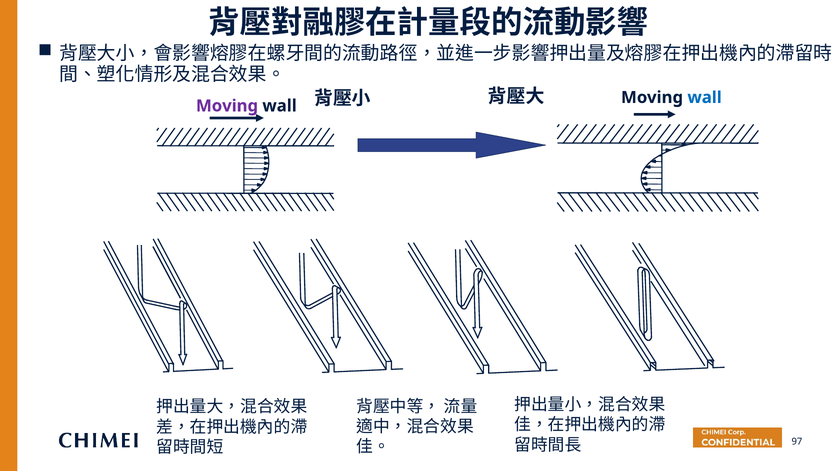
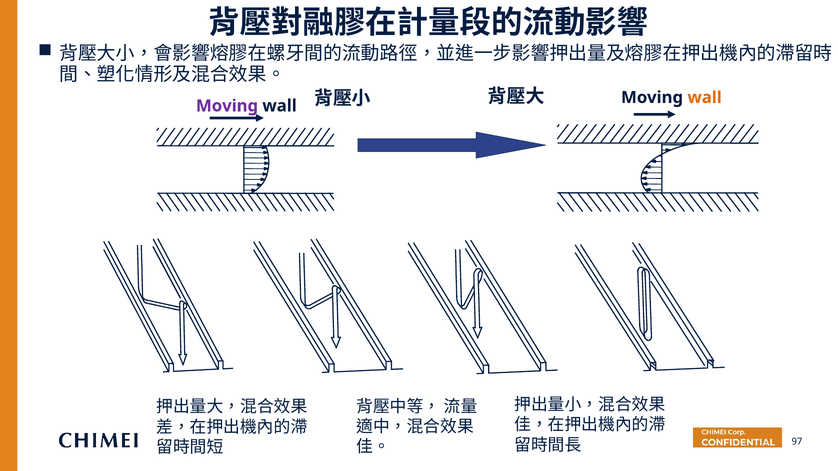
wall at (705, 98) colour: blue -> orange
